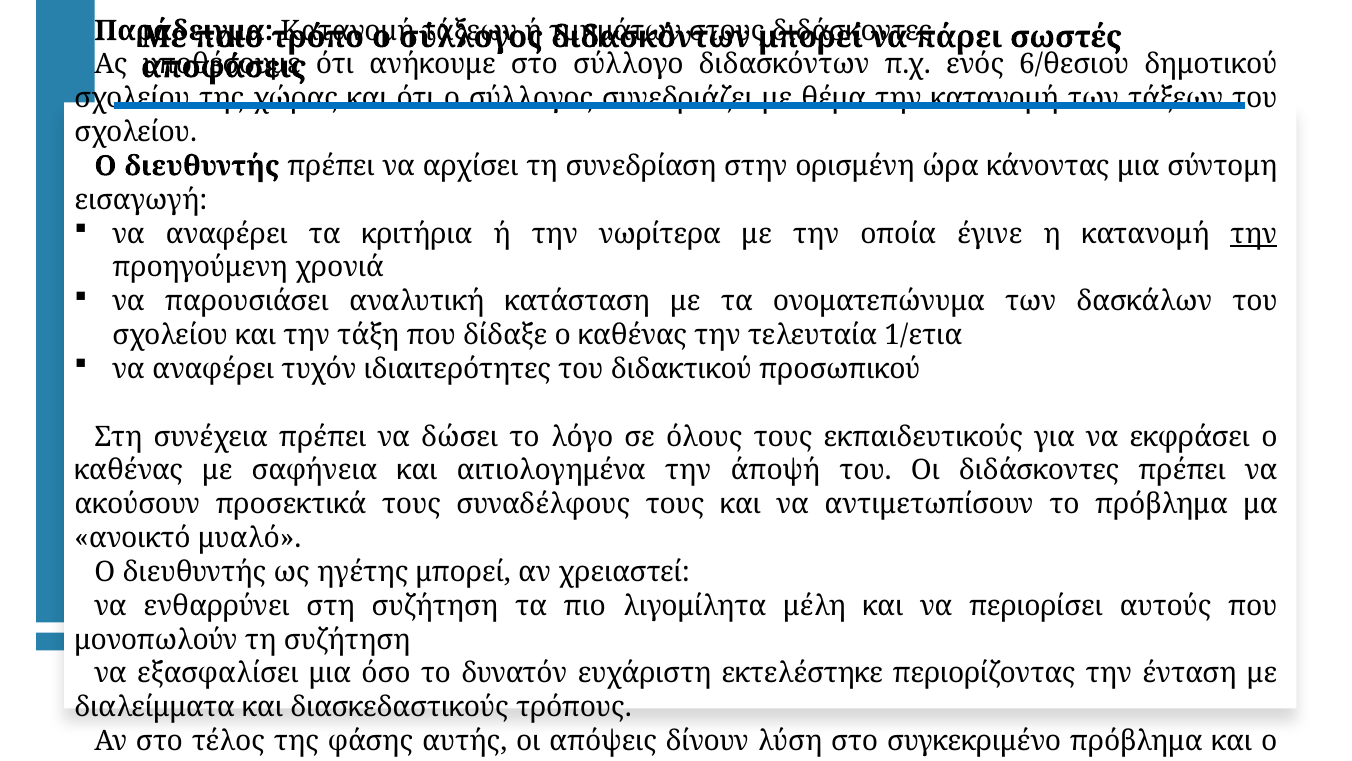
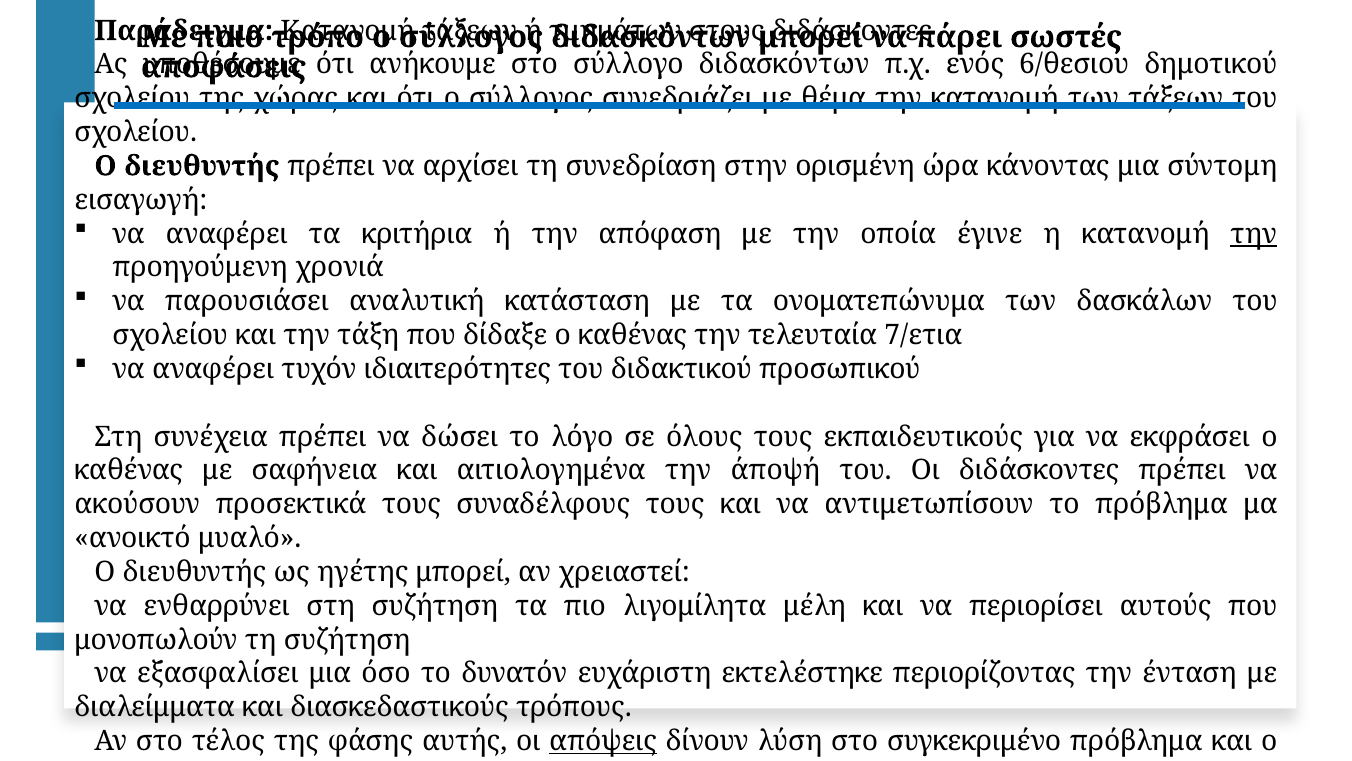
την νωρίτερα: νωρίτερα -> απόφαση
1/ετια: 1/ετια -> 7/ετια
απόψεις underline: none -> present
